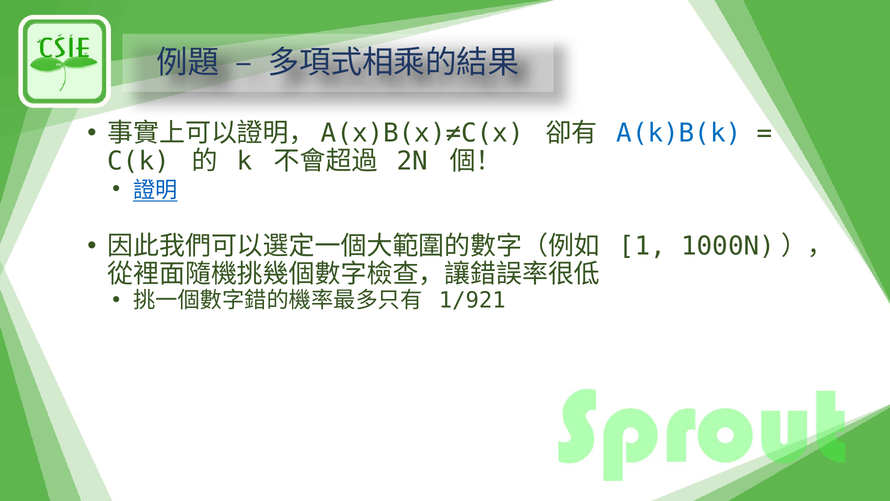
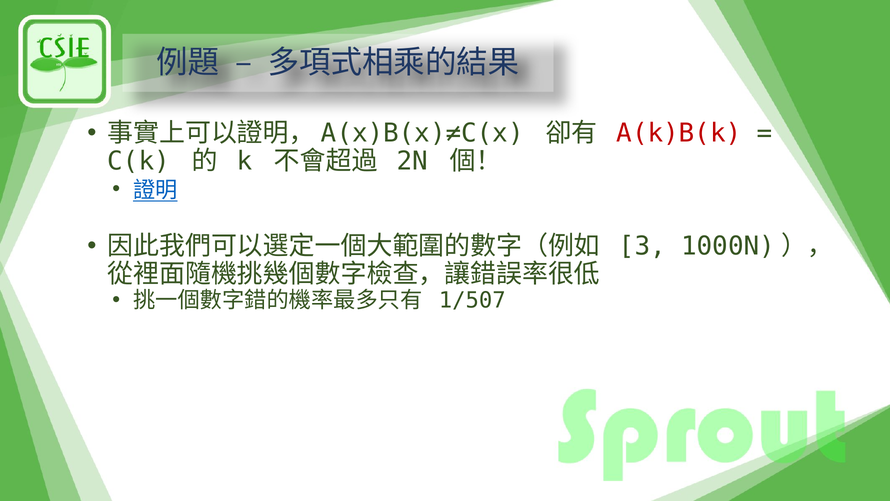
A(k)B(k colour: blue -> red
1: 1 -> 3
1/921: 1/921 -> 1/507
